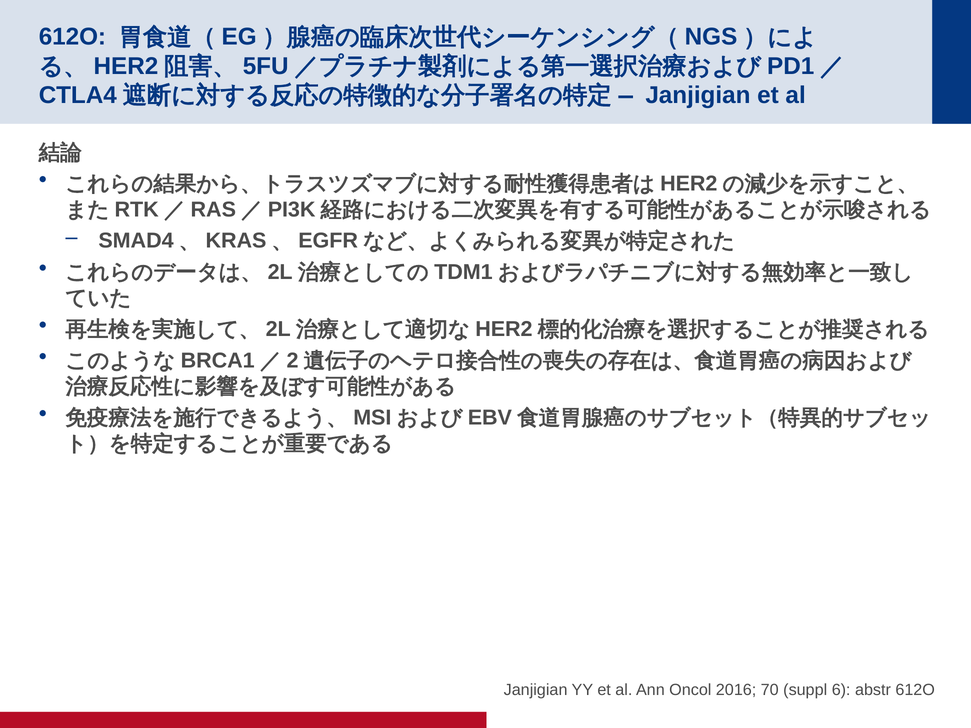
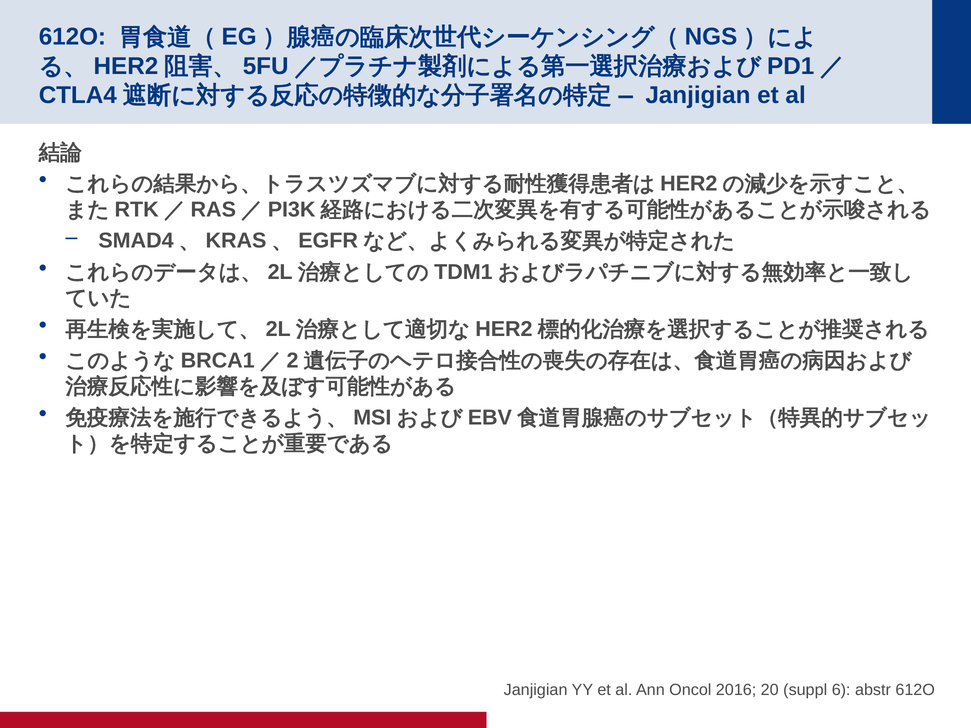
70: 70 -> 20
